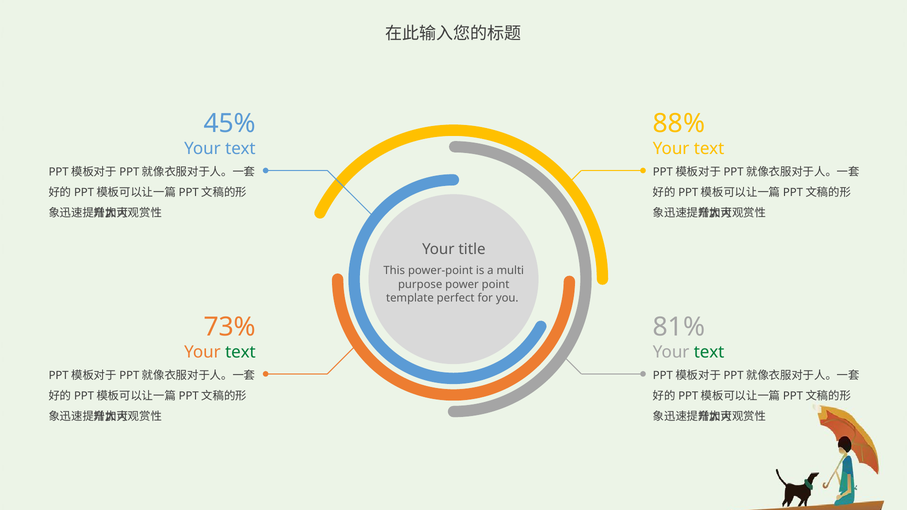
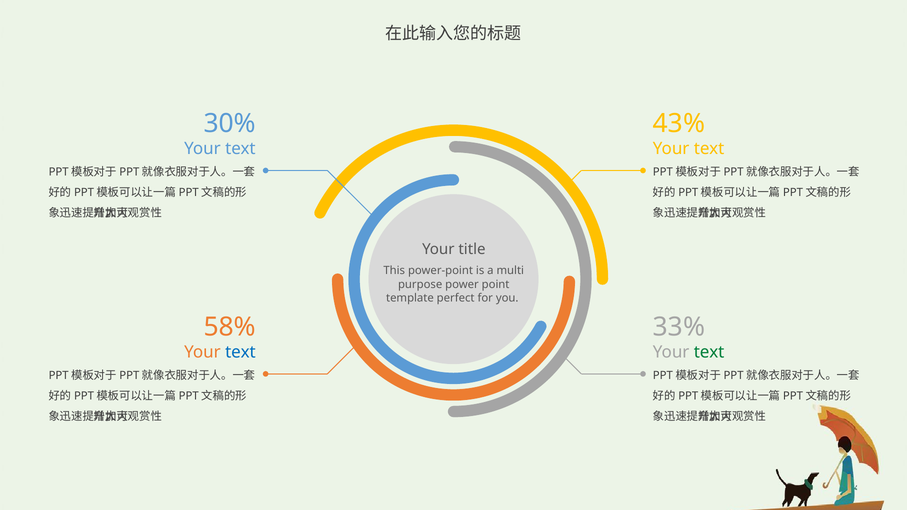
45%: 45% -> 30%
88%: 88% -> 43%
73%: 73% -> 58%
81%: 81% -> 33%
text at (240, 352) colour: green -> blue
